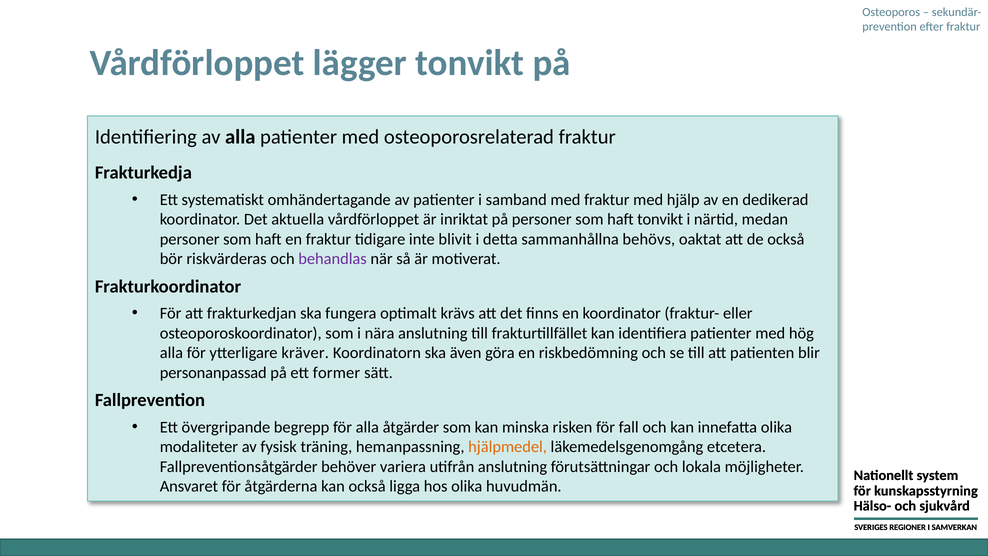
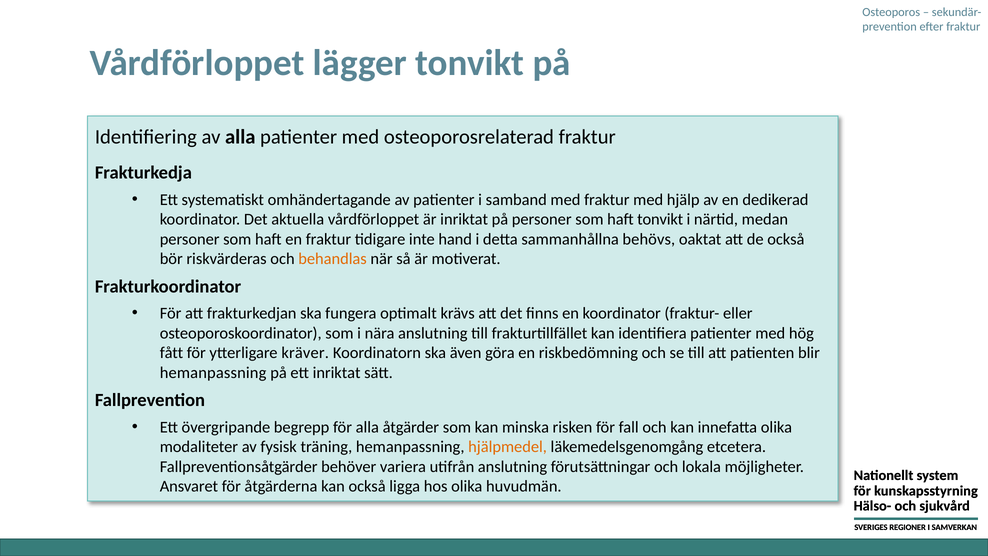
blivit: blivit -> hand
behandlas colour: purple -> orange
alla at (171, 353): alla -> fått
personanpassad at (213, 373): personanpassad -> hemanpassning
ett former: former -> inriktat
